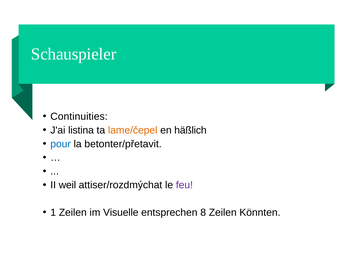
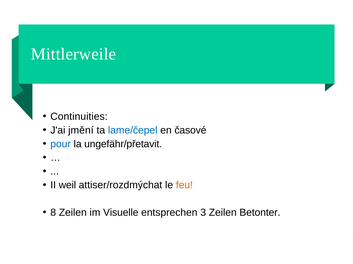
Schauspieler: Schauspieler -> Mittlerweile
listina: listina -> jmění
lame/čepel colour: orange -> blue
häßlich: häßlich -> časové
betonter/přetavit: betonter/přetavit -> ungefähr/přetavit
feu colour: purple -> orange
1: 1 -> 8
8: 8 -> 3
Könnten: Könnten -> Betonter
